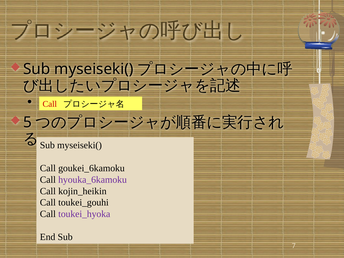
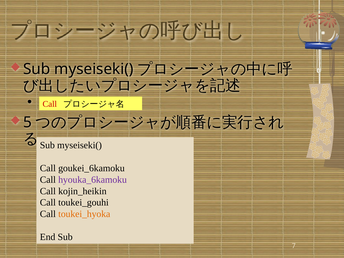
toukei_hyoka colour: purple -> orange
